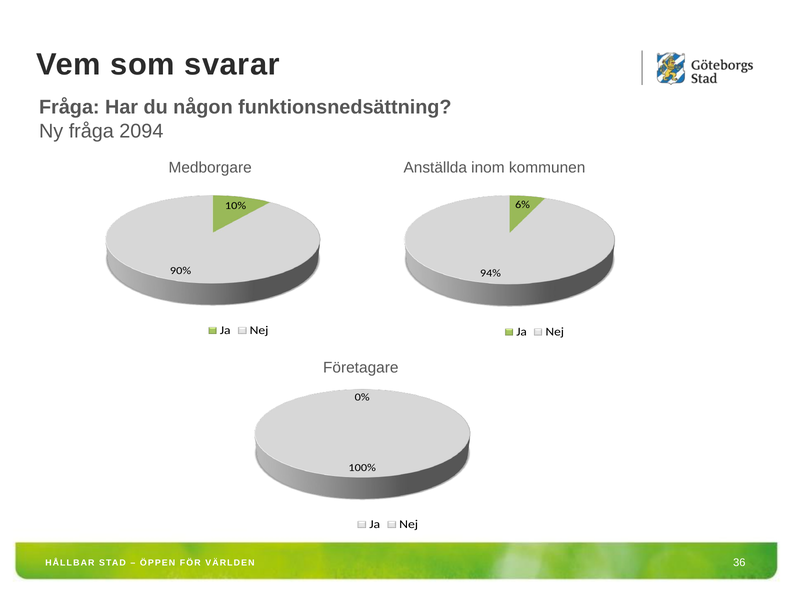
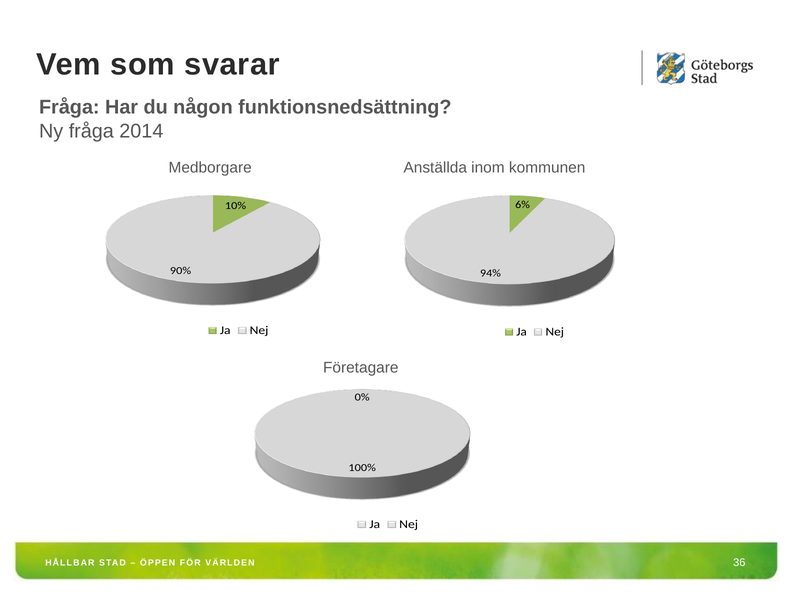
2094: 2094 -> 2014
